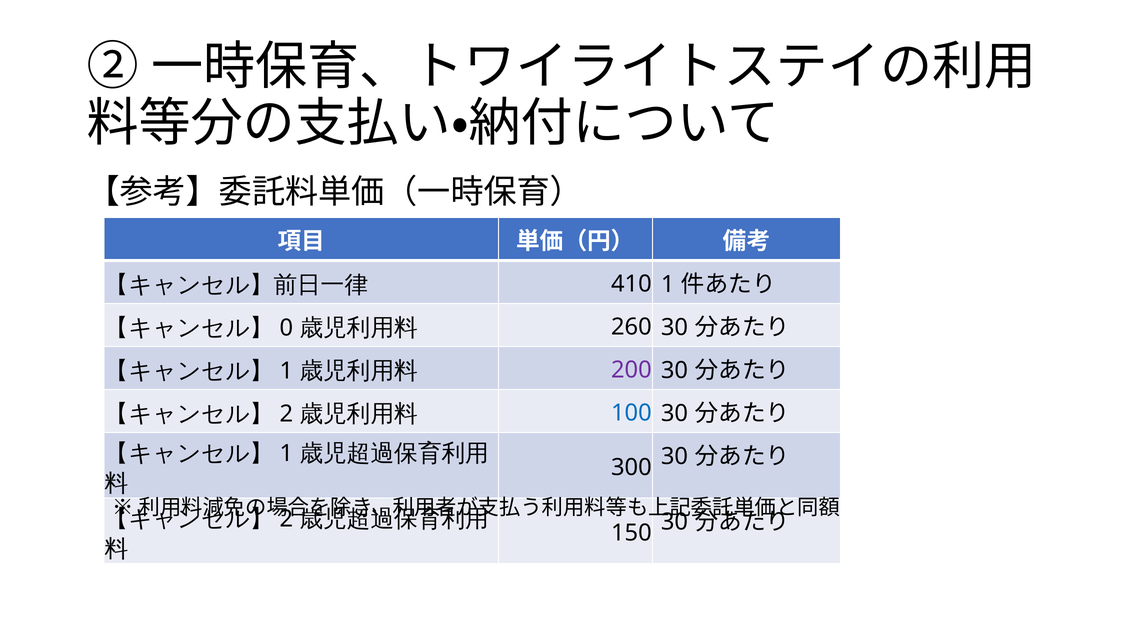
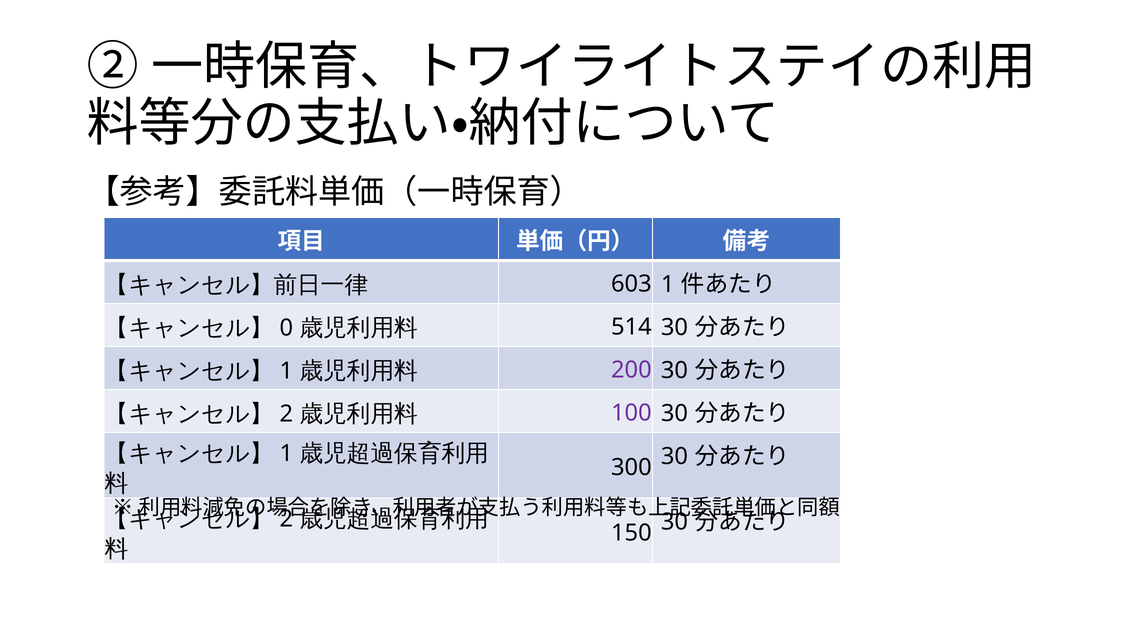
410: 410 -> 603
260: 260 -> 514
100 colour: blue -> purple
